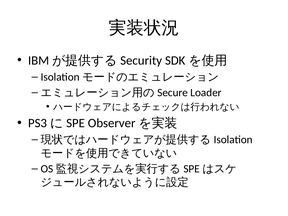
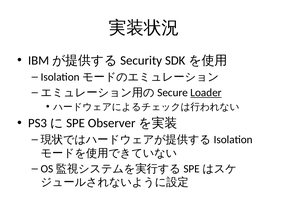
Loader underline: none -> present
